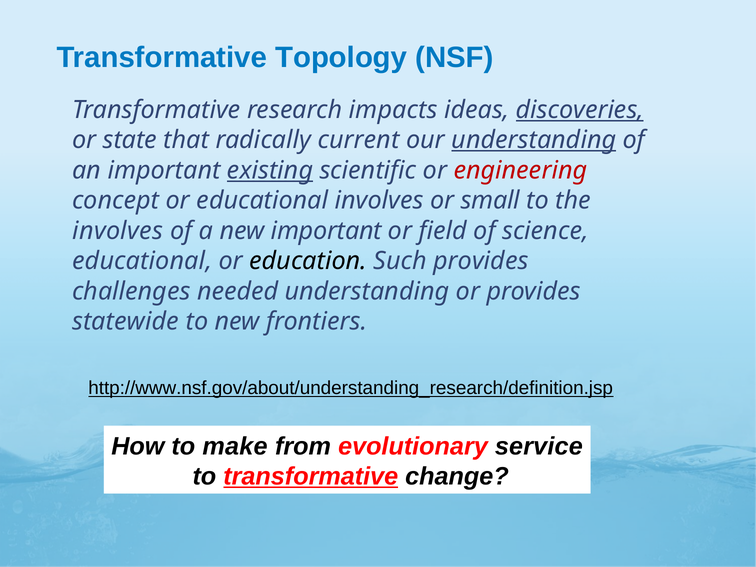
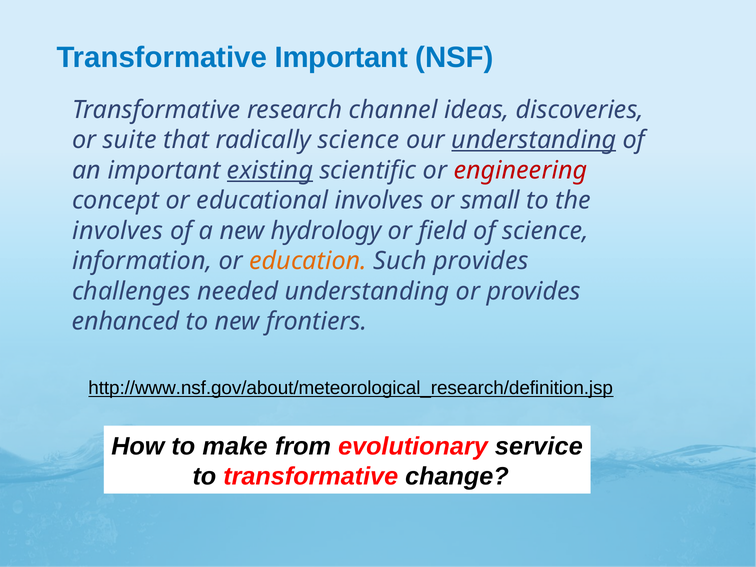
Transformative Topology: Topology -> Important
impacts: impacts -> channel
discoveries underline: present -> none
state: state -> suite
radically current: current -> science
new important: important -> hydrology
educational at (142, 261): educational -> information
education colour: black -> orange
statewide: statewide -> enhanced
http://www.nsf.gov/about/understanding_research/definition.jsp: http://www.nsf.gov/about/understanding_research/definition.jsp -> http://www.nsf.gov/about/meteorological_research/definition.jsp
transformative at (311, 477) underline: present -> none
